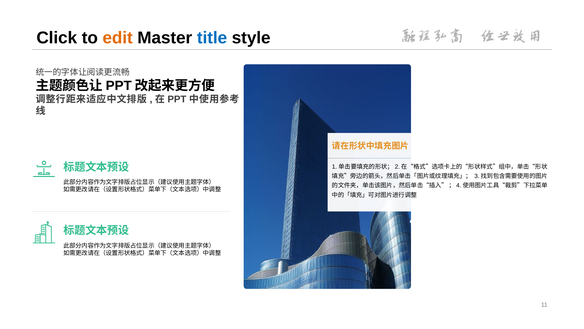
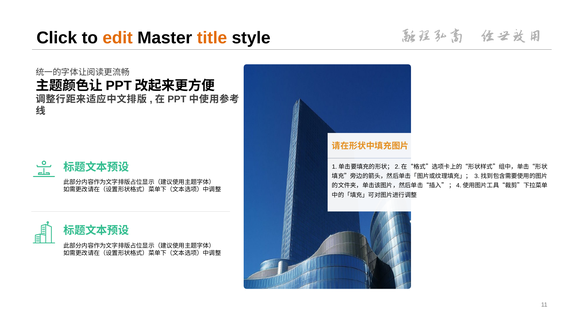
title colour: blue -> orange
